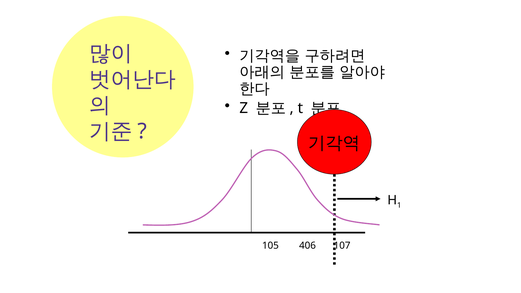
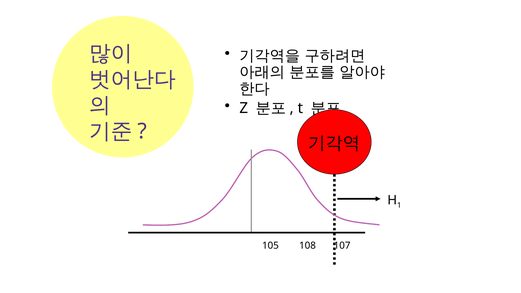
406: 406 -> 108
